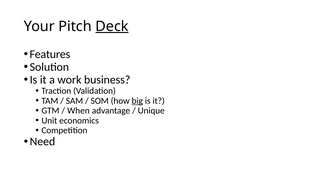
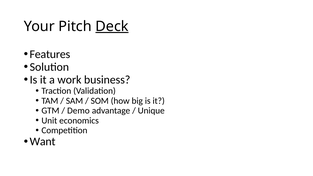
big underline: present -> none
When: When -> Demo
Need: Need -> Want
